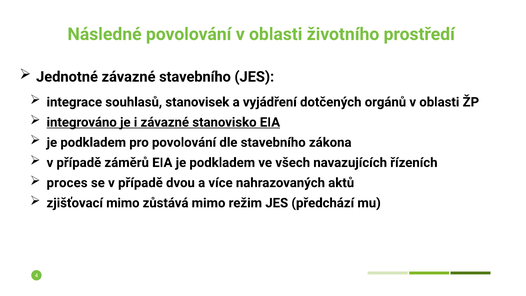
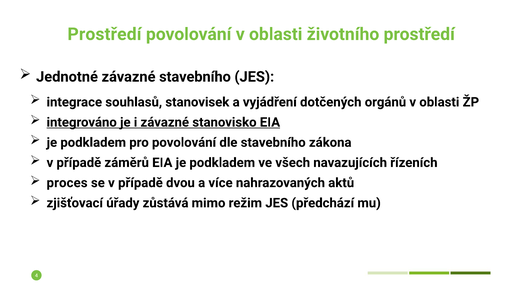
Následné at (105, 34): Následné -> Prostředí
zjišťovací mimo: mimo -> úřady
